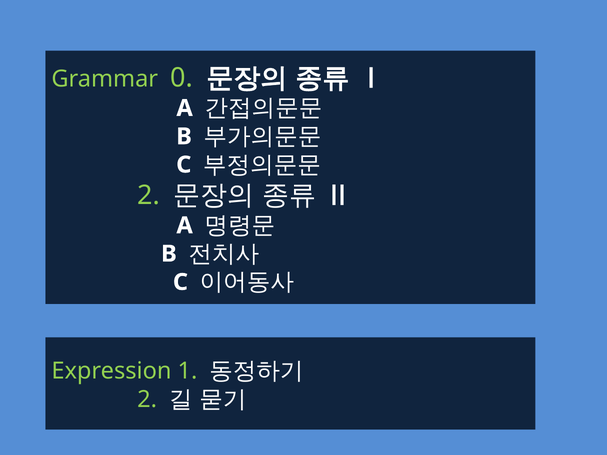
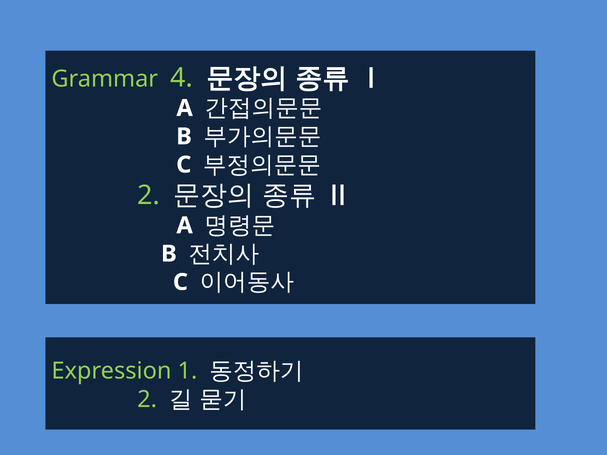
0: 0 -> 4
